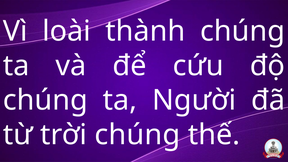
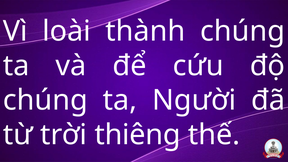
trời chúng: chúng -> thiêng
